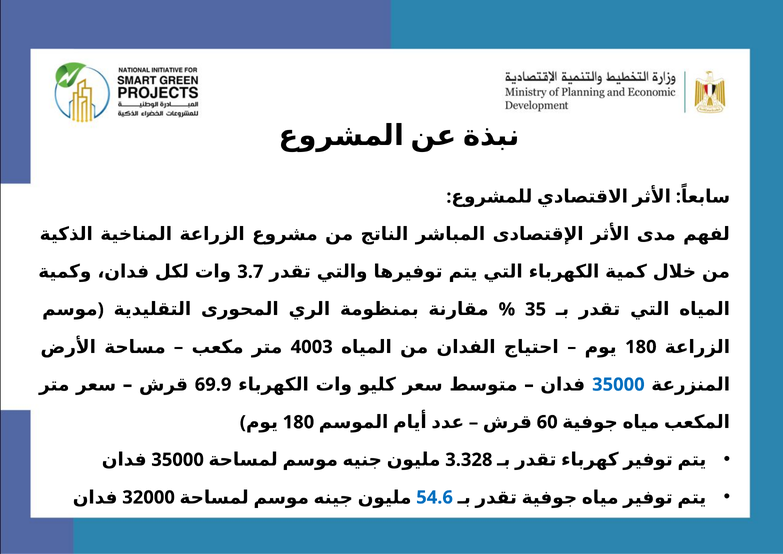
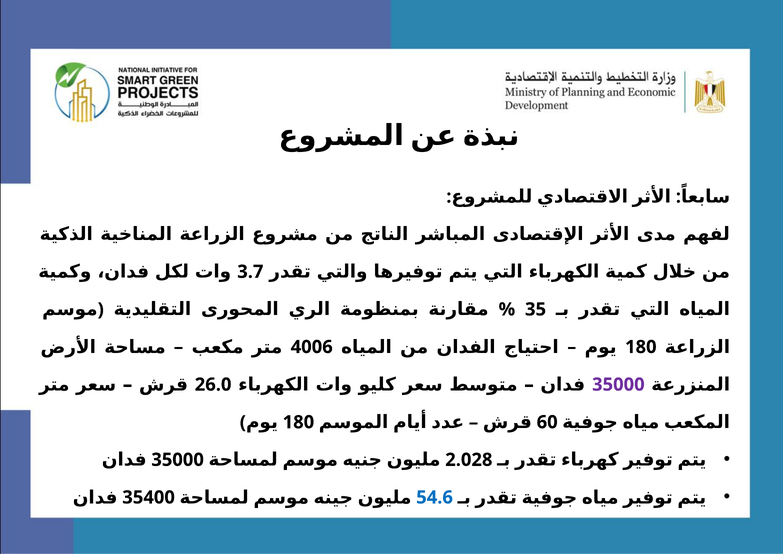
4003: 4003 -> 4006
69.9: 69.9 -> 26.0
35000 at (618, 384) colour: blue -> purple
3.328: 3.328 -> 2.028
32000: 32000 -> 35400
